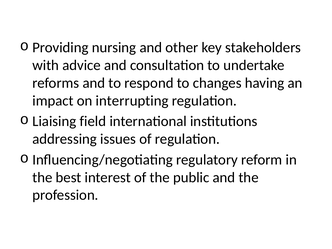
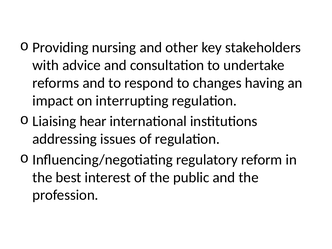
field: field -> hear
